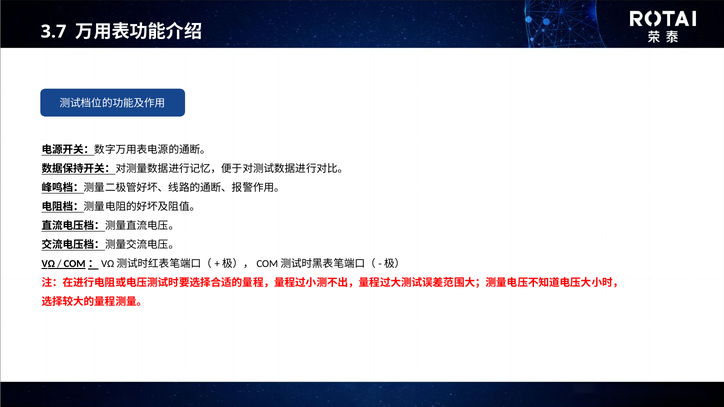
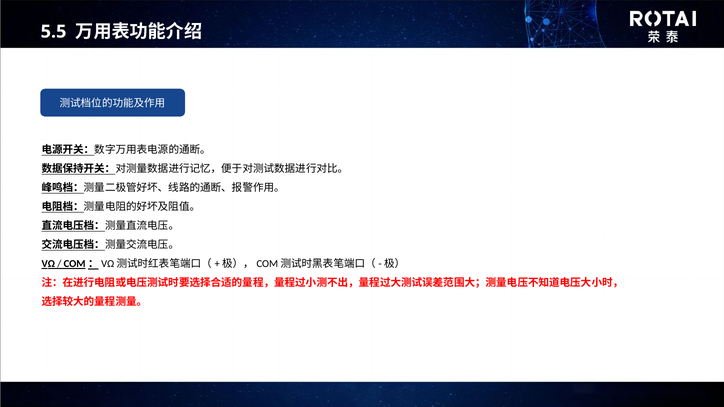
3.7: 3.7 -> 5.5
